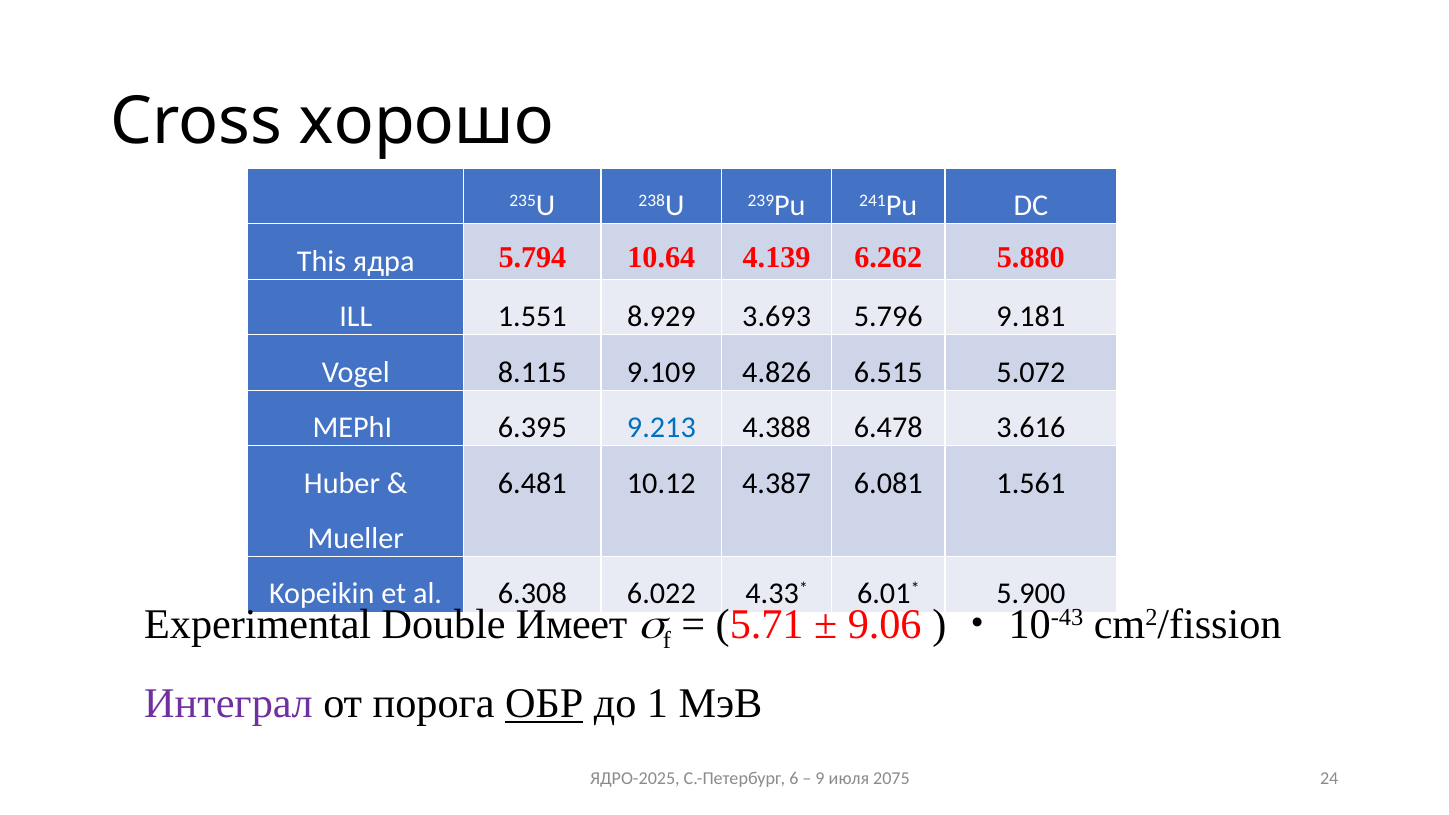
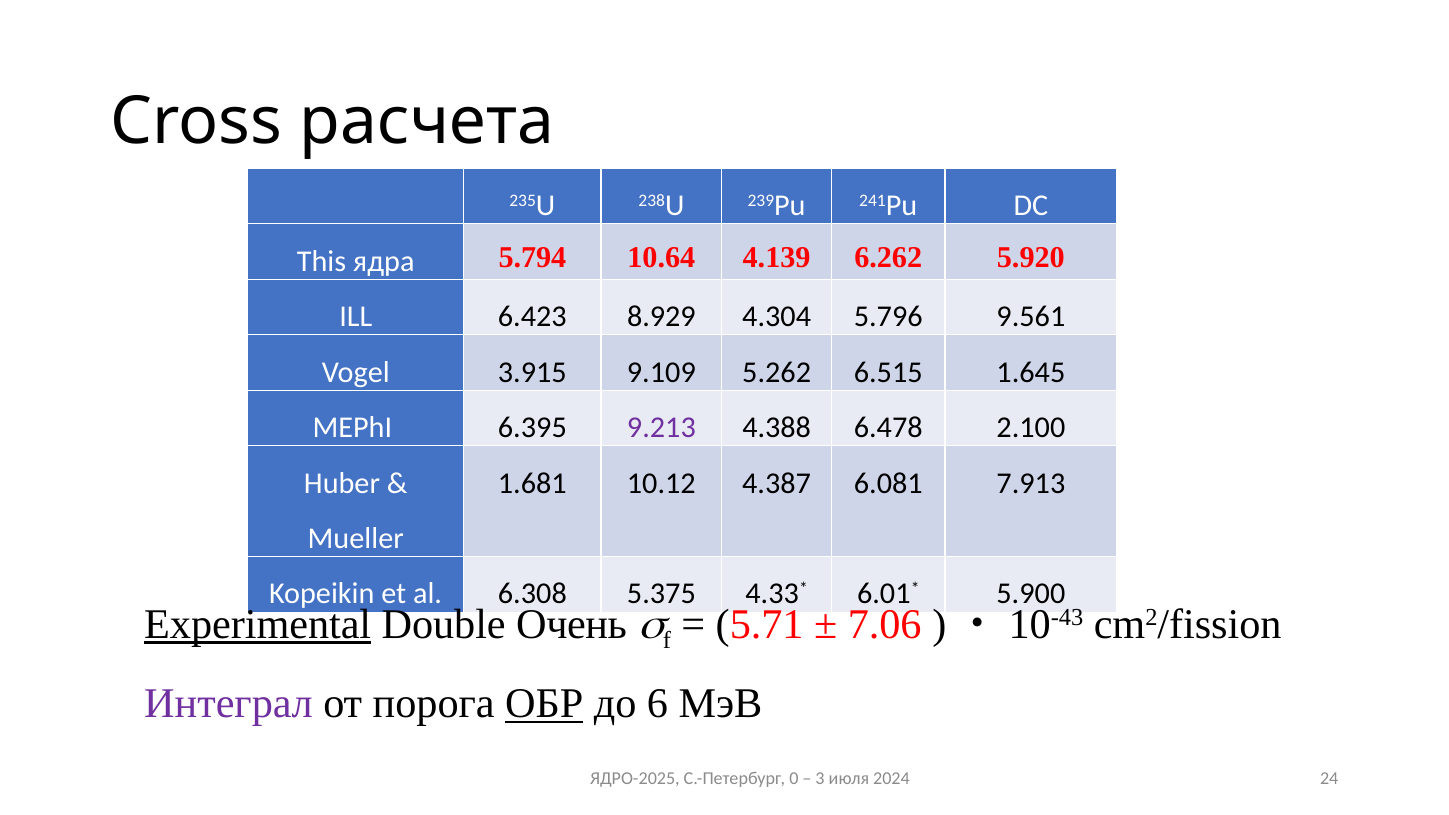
хорошо: хорошо -> расчета
5.880: 5.880 -> 5.920
1.551: 1.551 -> 6.423
3.693: 3.693 -> 4.304
9.181: 9.181 -> 9.561
8.115: 8.115 -> 3.915
4.826: 4.826 -> 5.262
5.072: 5.072 -> 1.645
9.213 colour: blue -> purple
3.616: 3.616 -> 2.100
6.481: 6.481 -> 1.681
1.561: 1.561 -> 7.913
6.022: 6.022 -> 5.375
Experimental underline: none -> present
Имеет: Имеет -> Очень
9.06: 9.06 -> 7.06
1: 1 -> 6
6: 6 -> 0
9: 9 -> 3
2075: 2075 -> 2024
